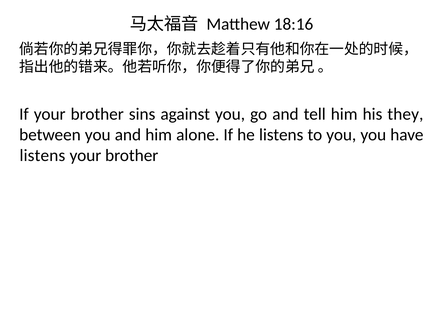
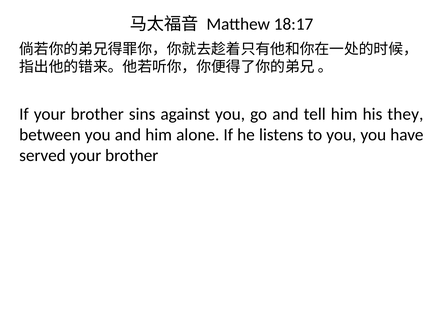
18:16: 18:16 -> 18:17
listens at (42, 155): listens -> served
